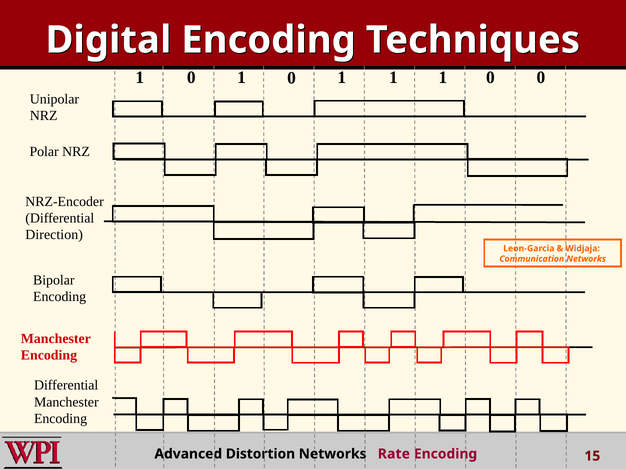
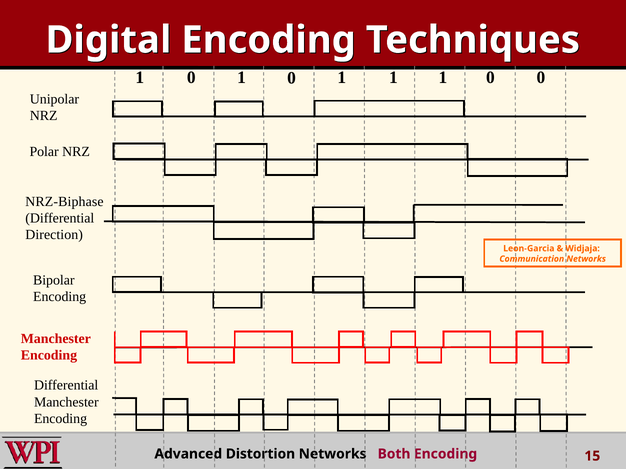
NRZ-Encoder: NRZ-Encoder -> NRZ-Biphase
Rate: Rate -> Both
